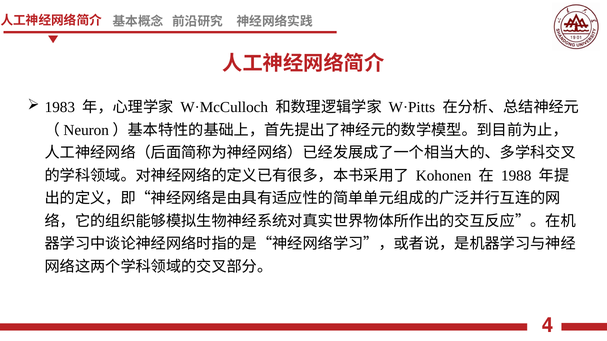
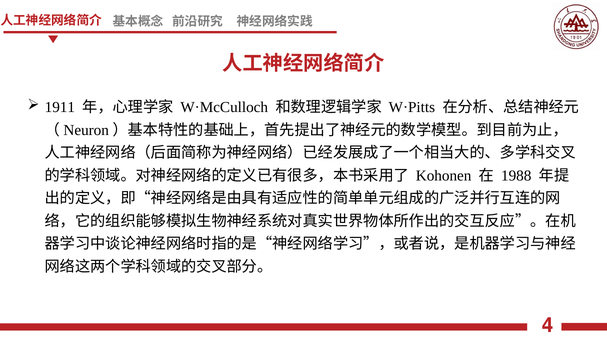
1983: 1983 -> 1911
